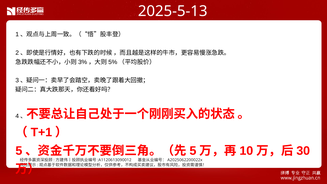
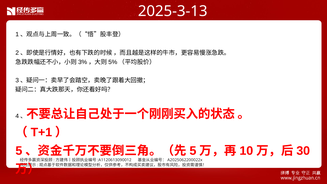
2025-5-13: 2025-5-13 -> 2025-3-13
